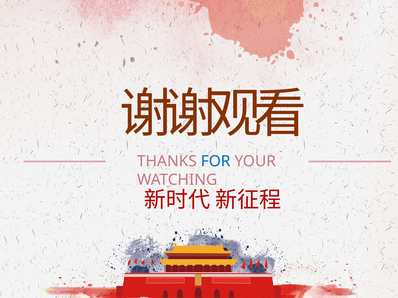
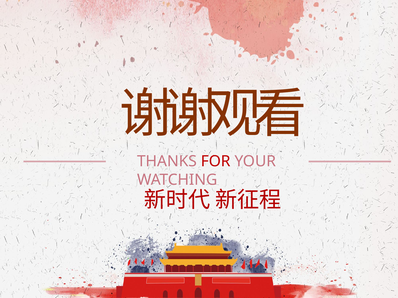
FOR colour: blue -> red
